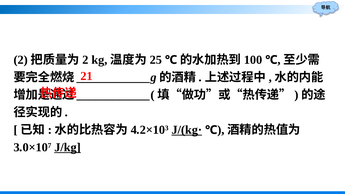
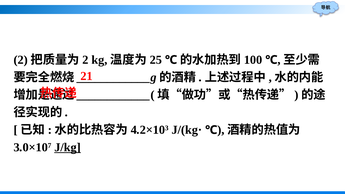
J/(kg· underline: present -> none
